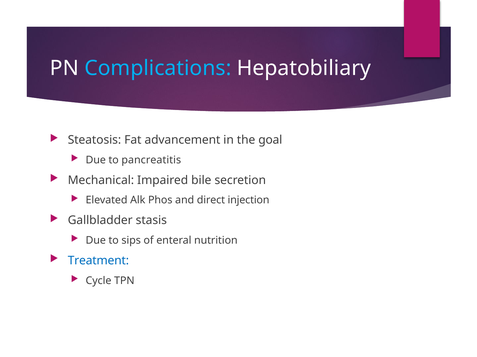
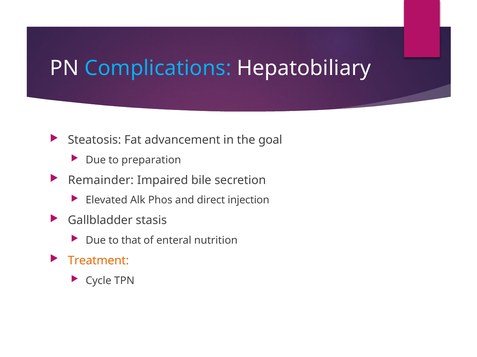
pancreatitis: pancreatitis -> preparation
Mechanical: Mechanical -> Remainder
sips: sips -> that
Treatment colour: blue -> orange
